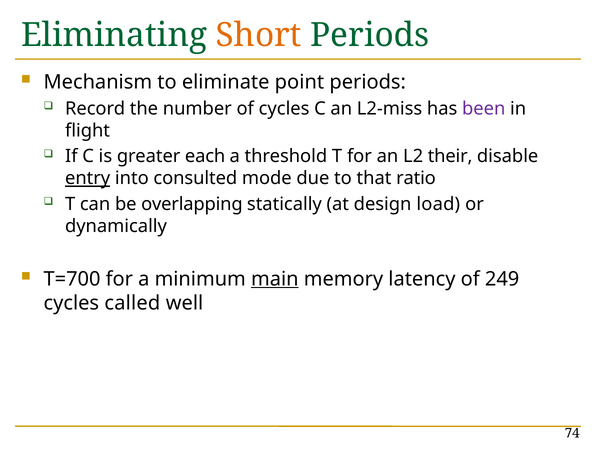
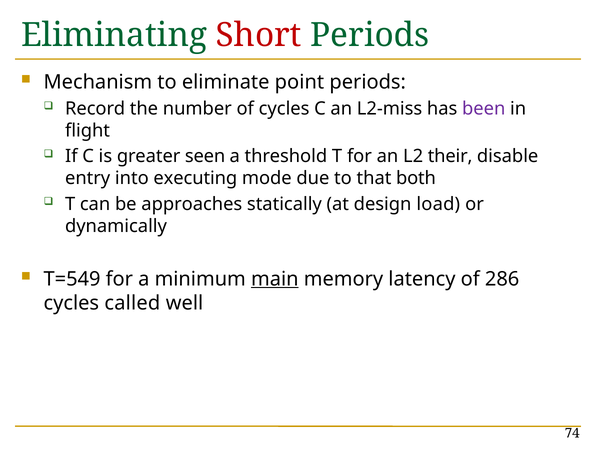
Short colour: orange -> red
each: each -> seen
entry underline: present -> none
consulted: consulted -> executing
ratio: ratio -> both
overlapping: overlapping -> approaches
T=700: T=700 -> T=549
249: 249 -> 286
